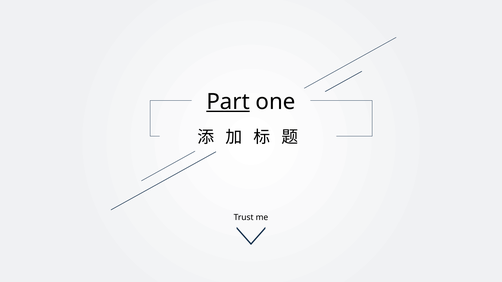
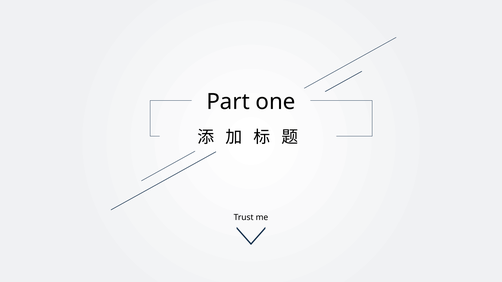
Part underline: present -> none
